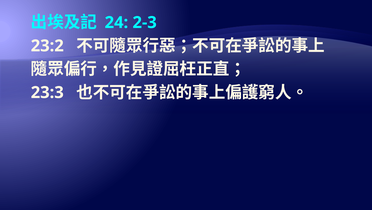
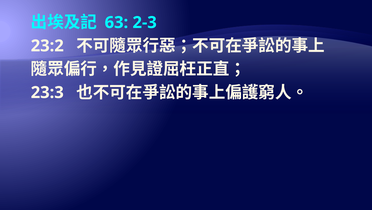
24: 24 -> 63
